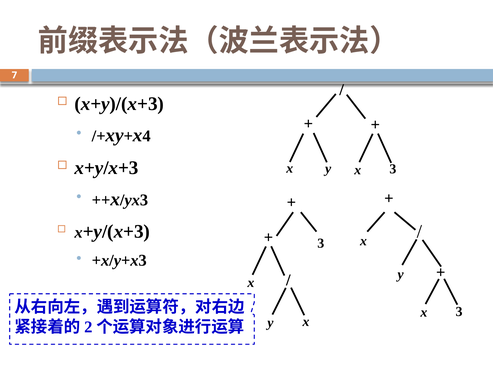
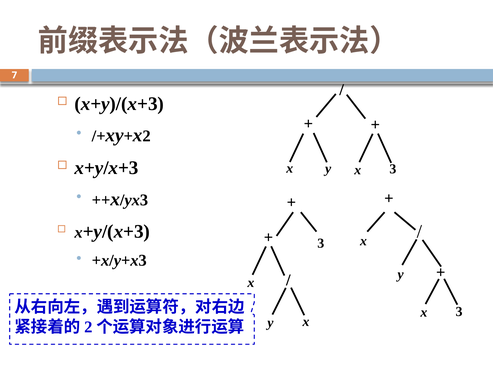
4: 4 -> 2
